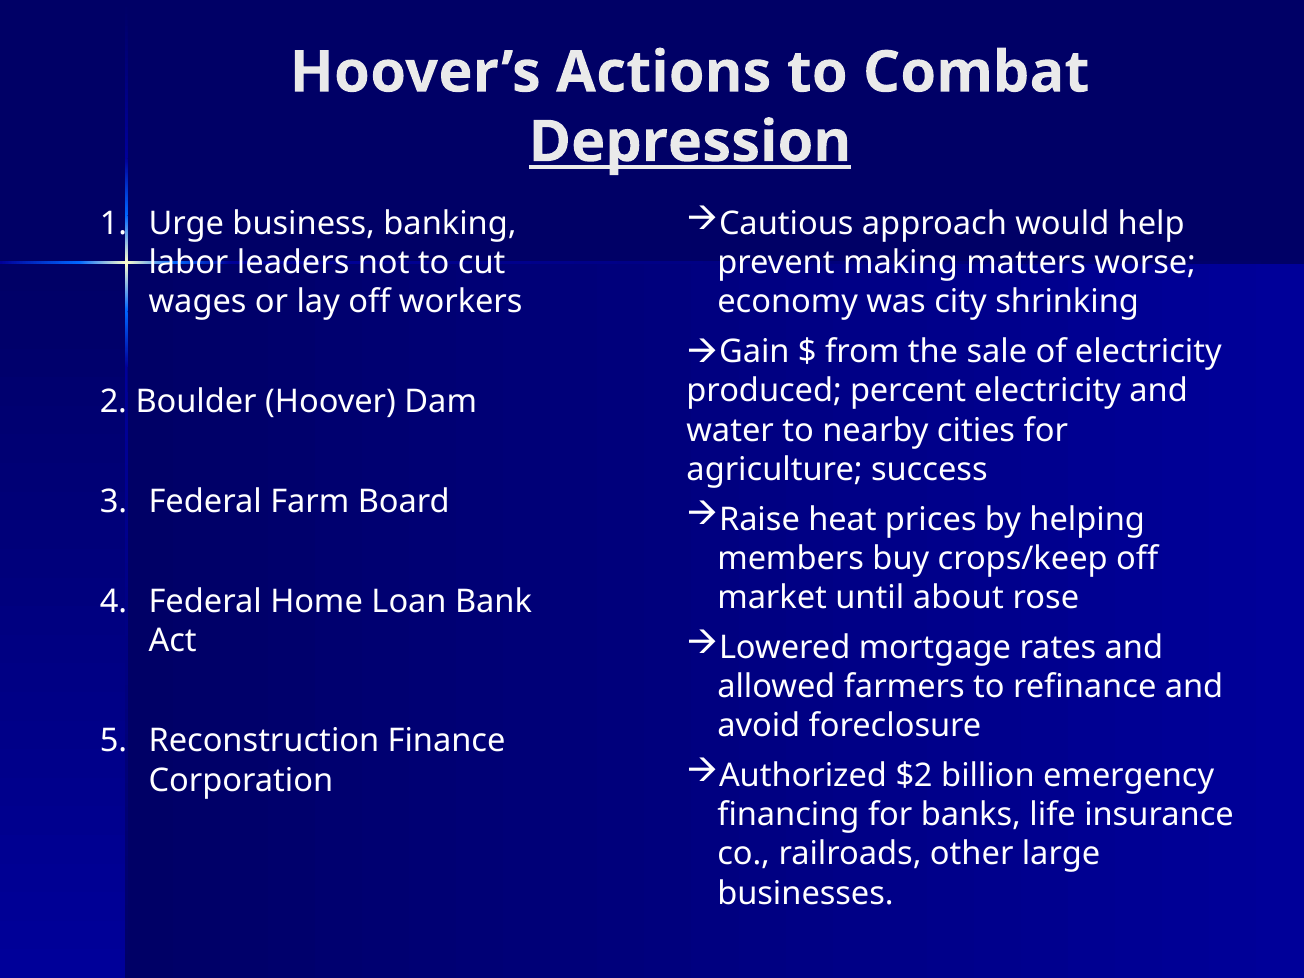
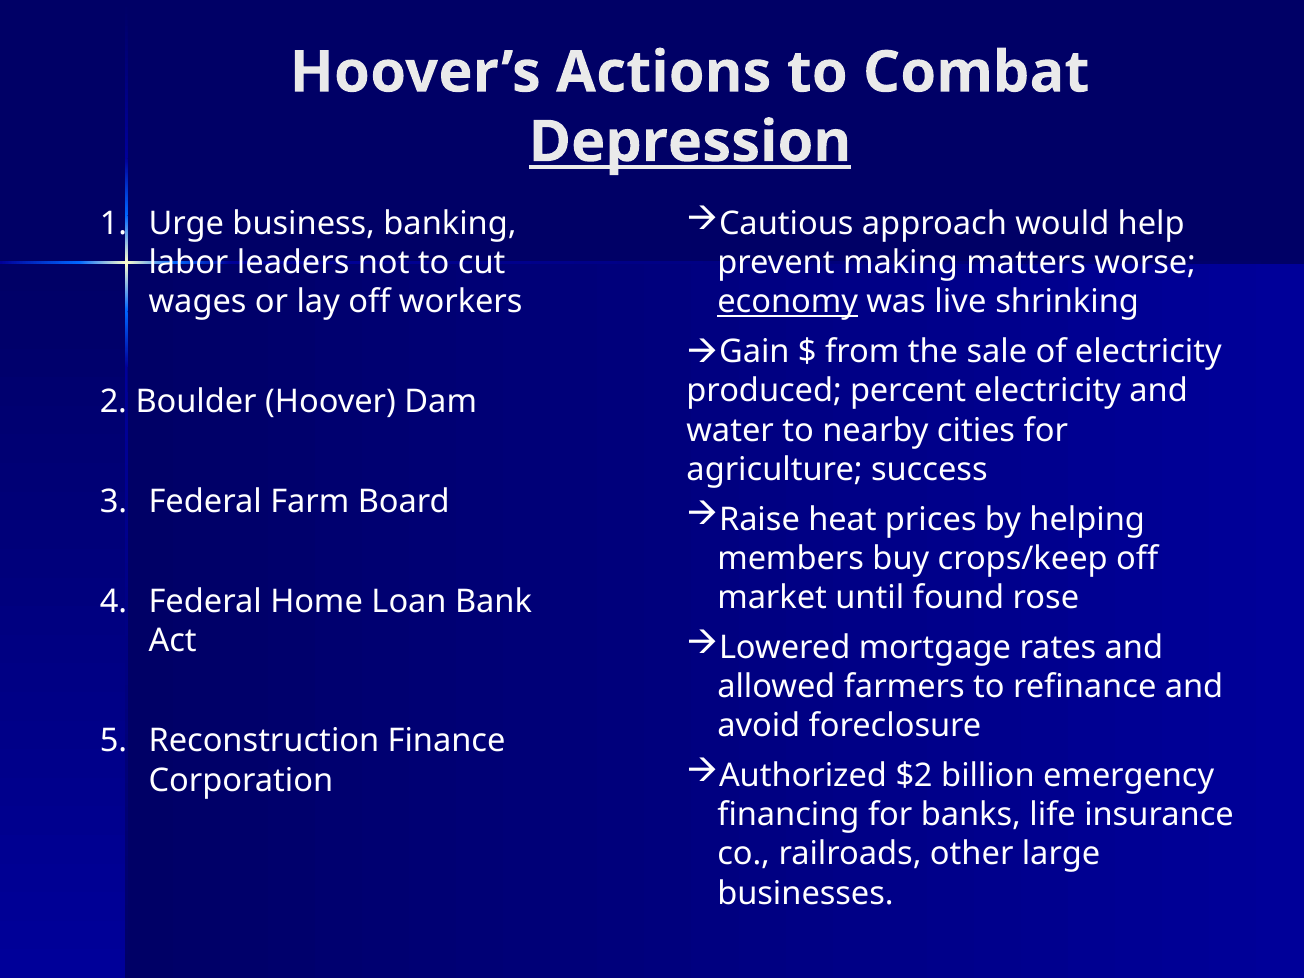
economy underline: none -> present
city: city -> live
about: about -> found
